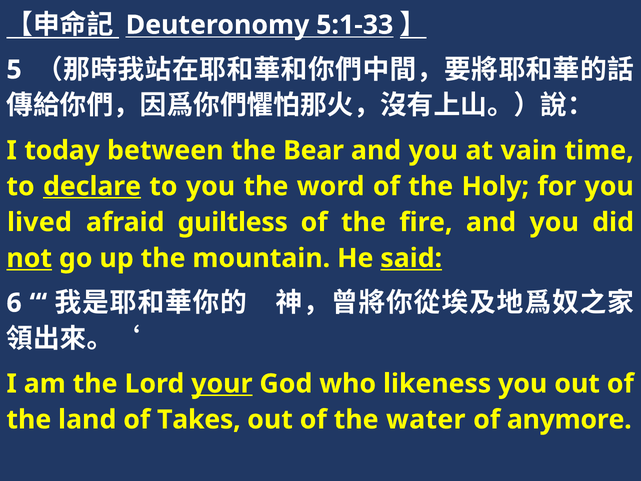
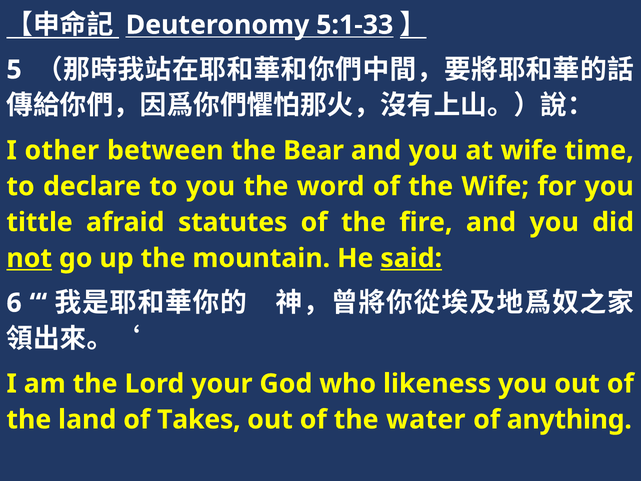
today: today -> other
at vain: vain -> wife
declare underline: present -> none
the Holy: Holy -> Wife
lived: lived -> tittle
guiltless: guiltless -> statutes
your underline: present -> none
anymore: anymore -> anything
